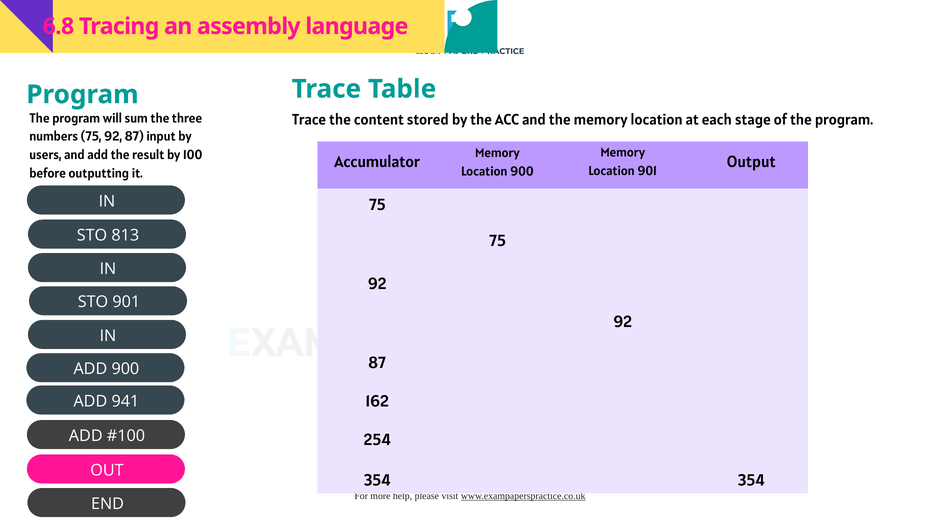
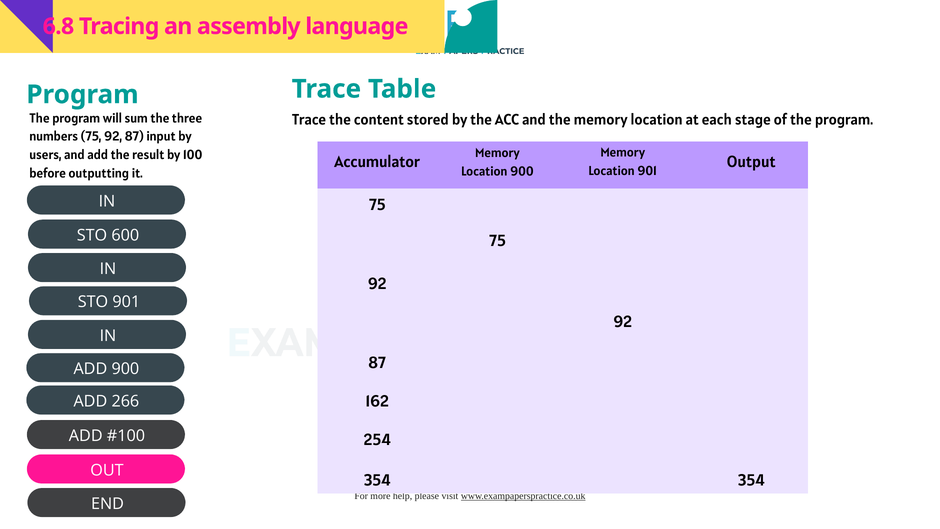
813: 813 -> 600
941: 941 -> 266
